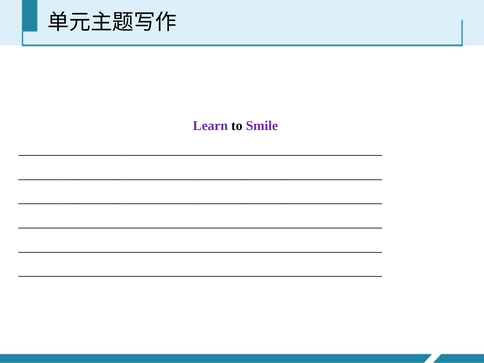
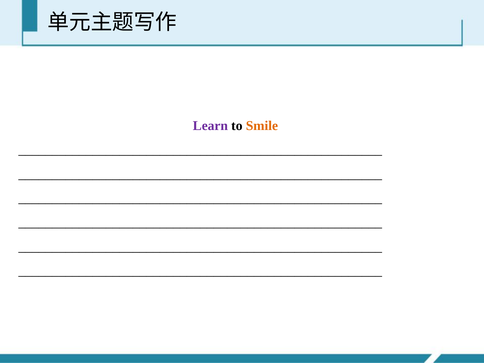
Smile colour: purple -> orange
